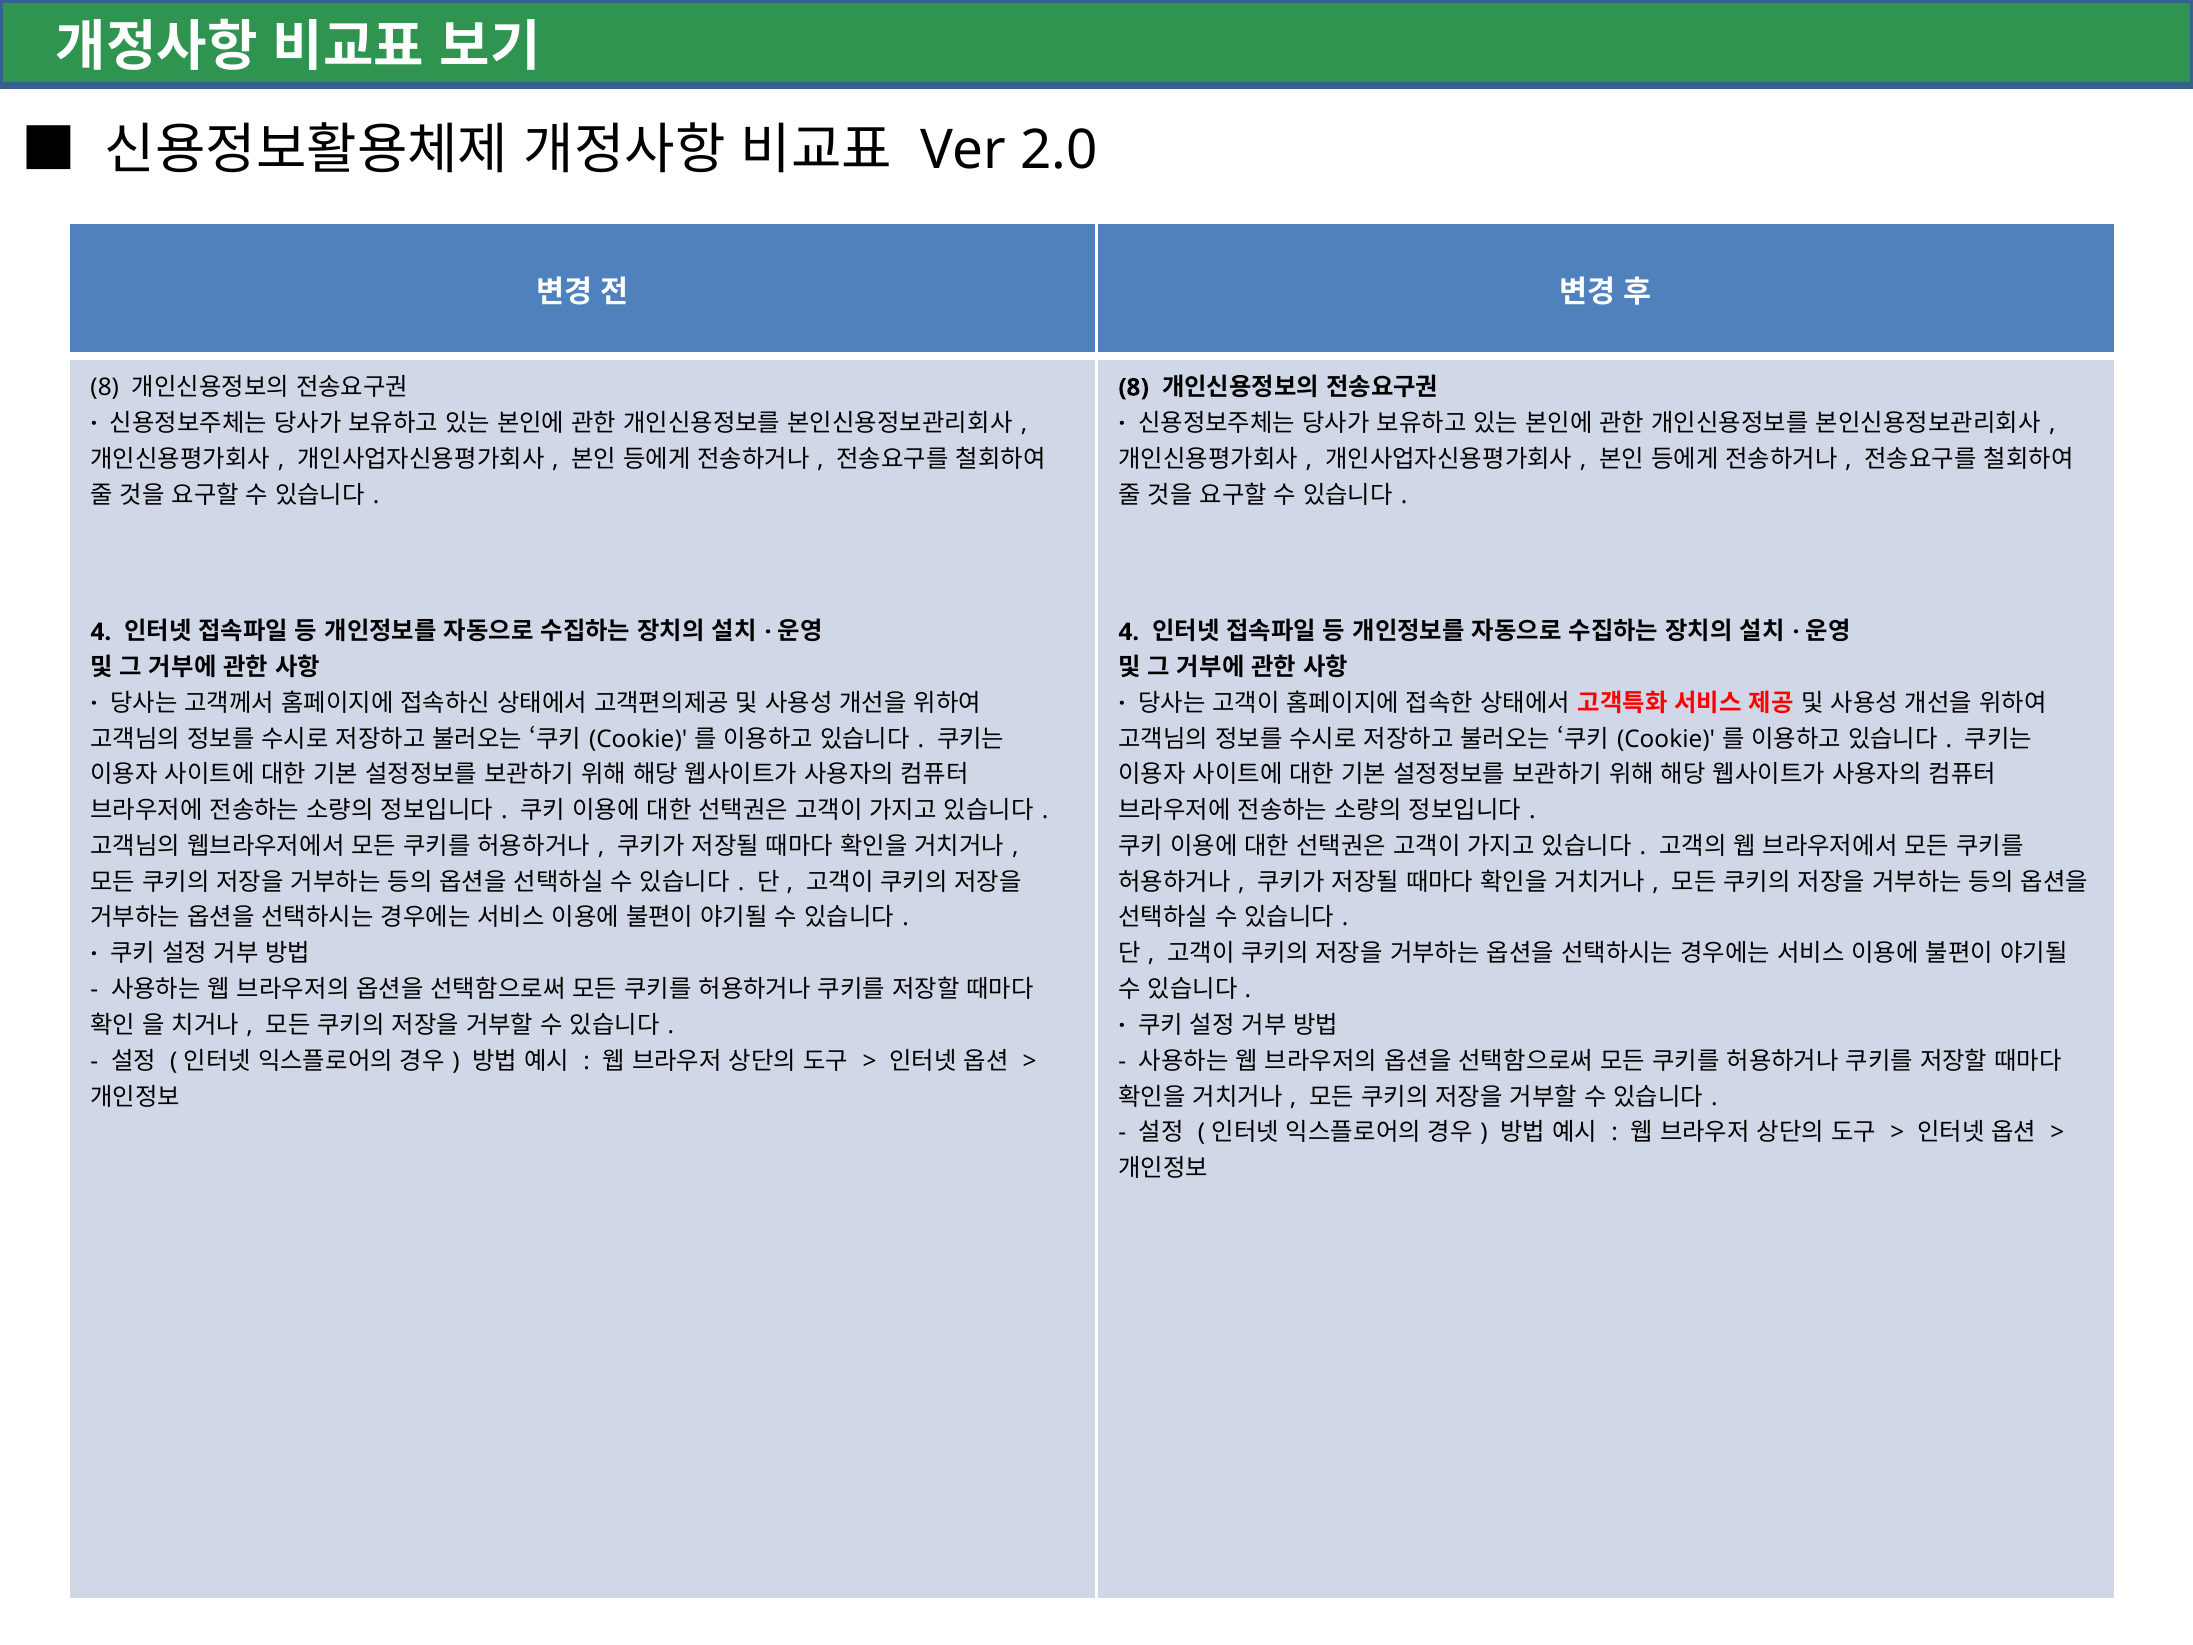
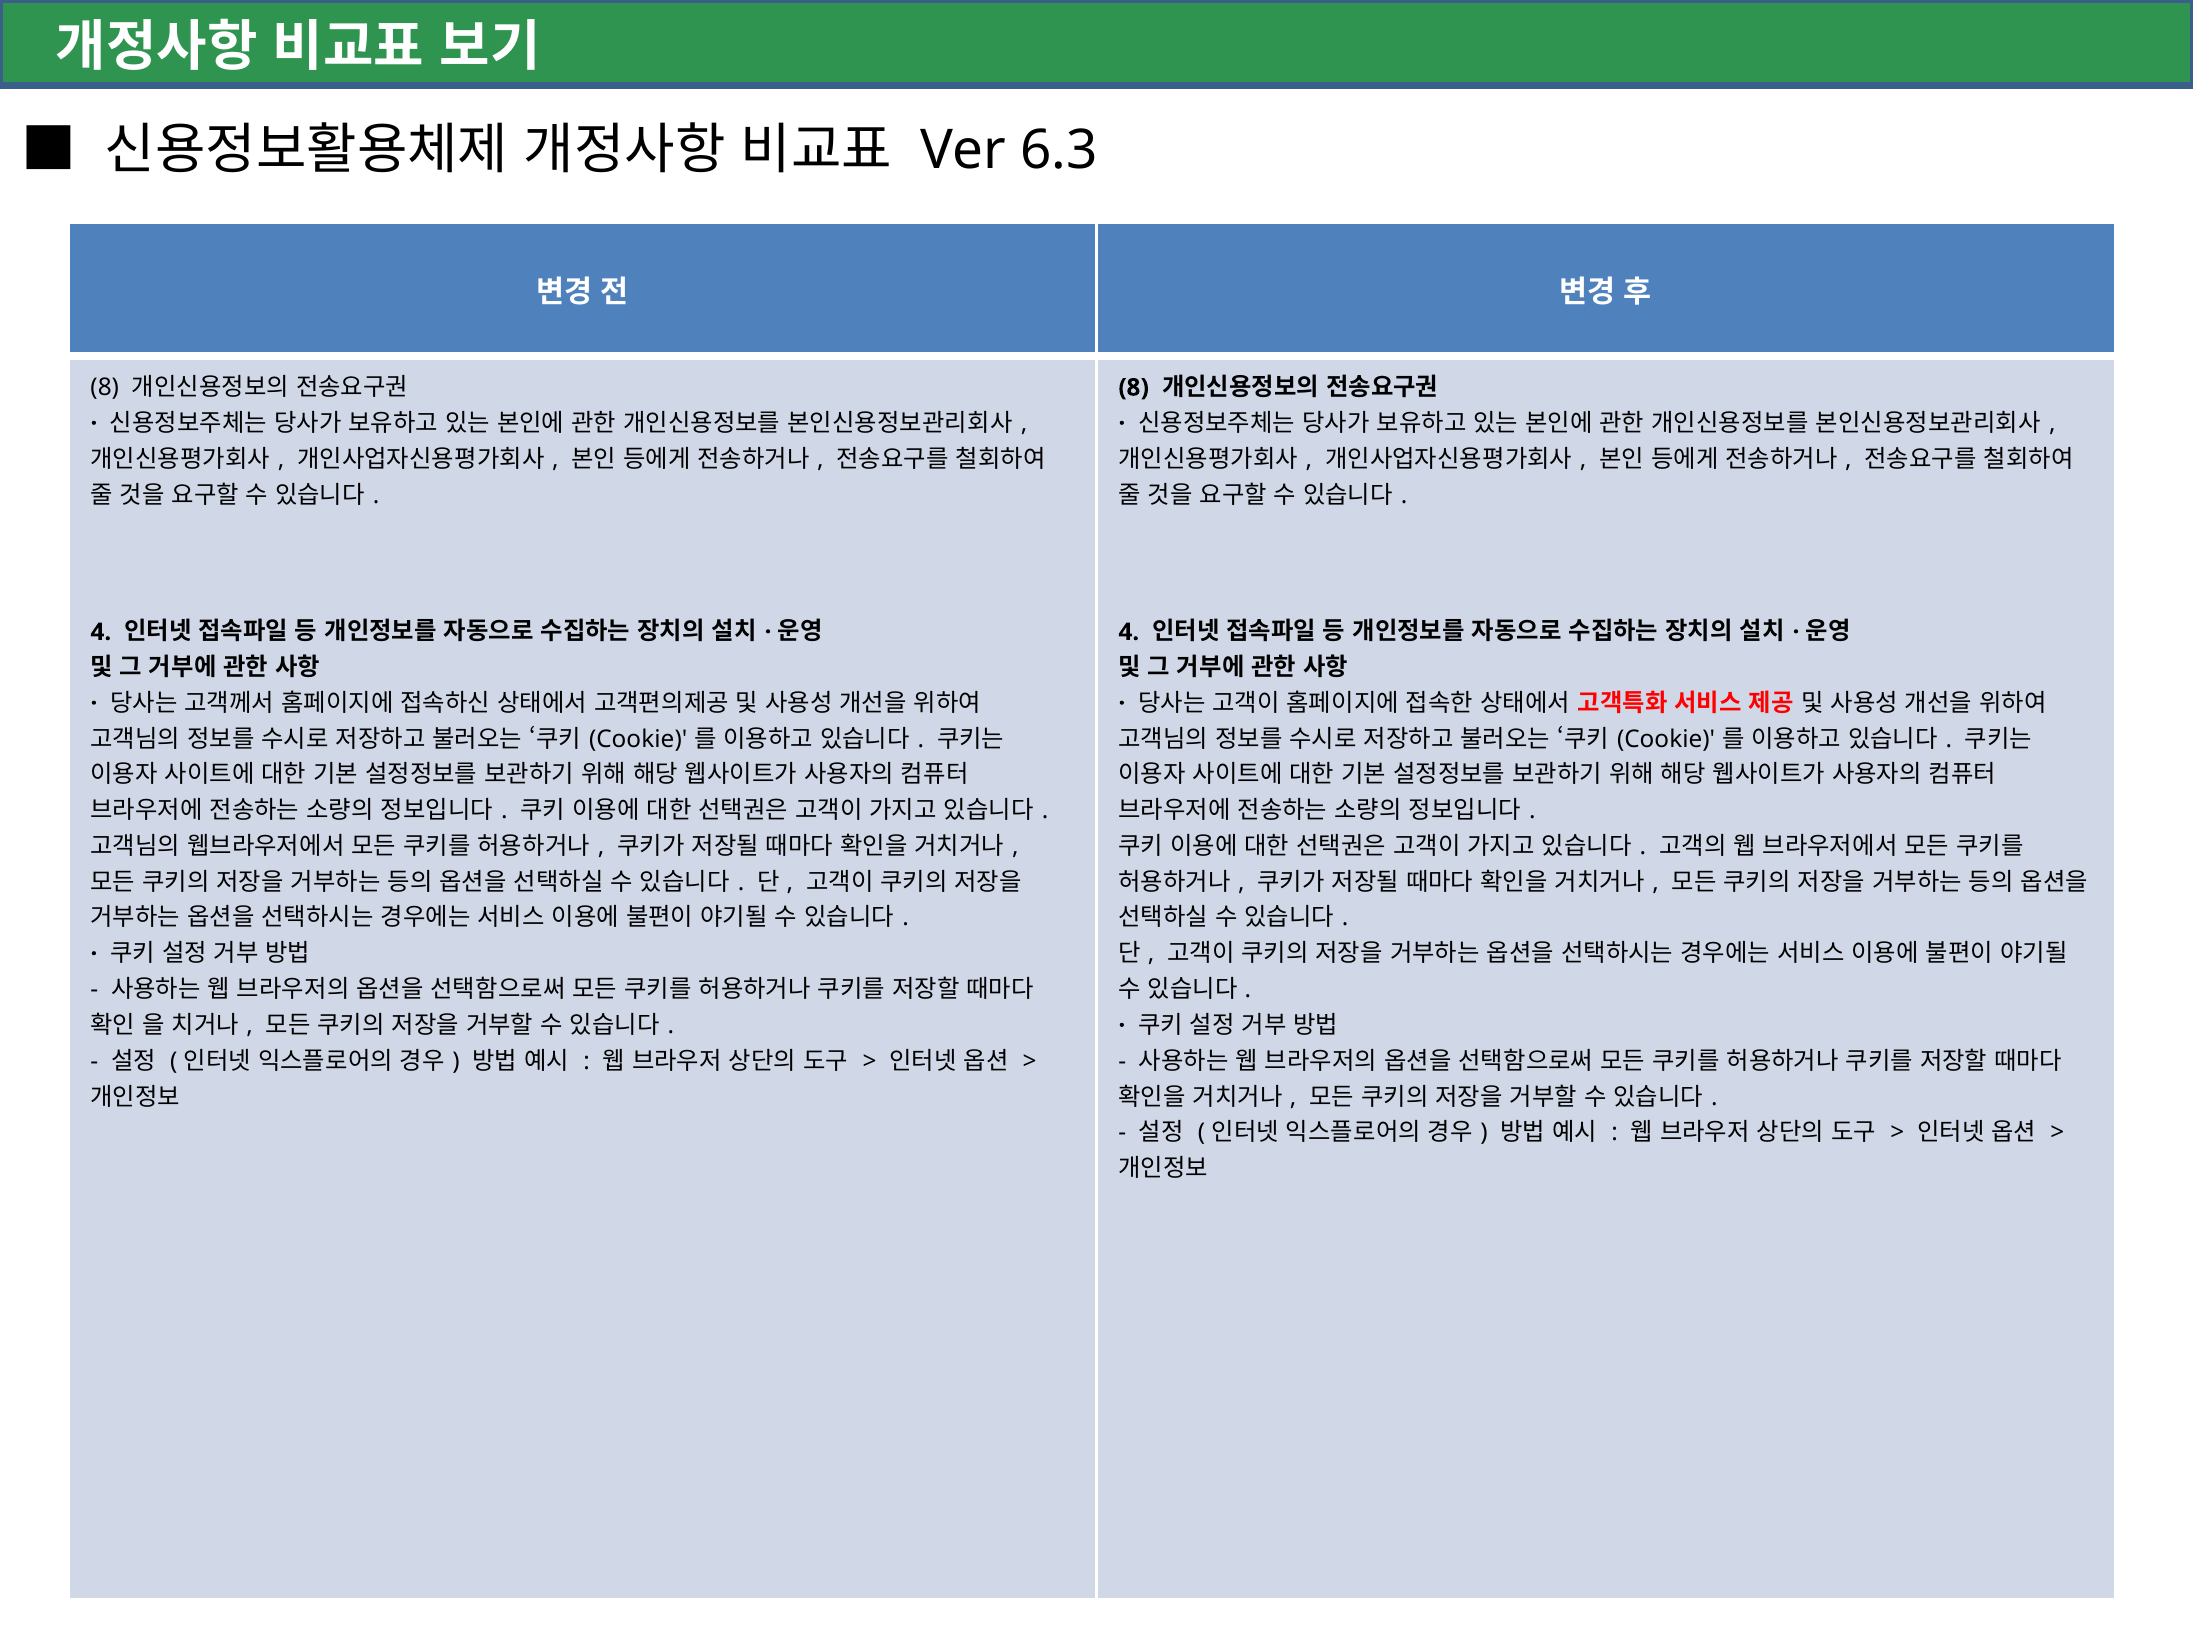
2.0: 2.0 -> 6.3
